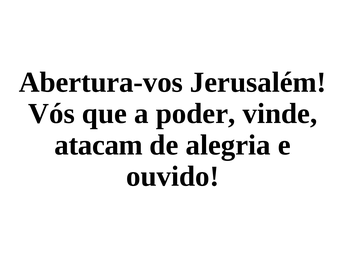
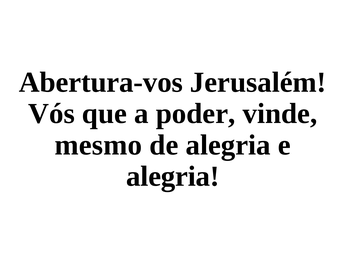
atacam: atacam -> mesmo
ouvido at (173, 176): ouvido -> alegria
